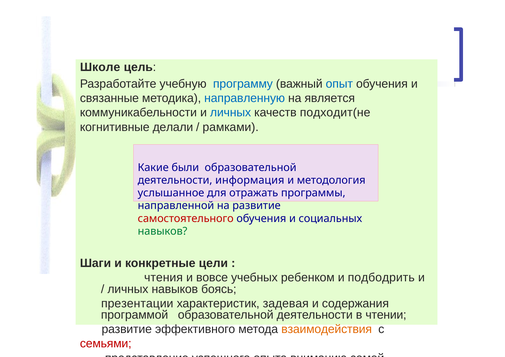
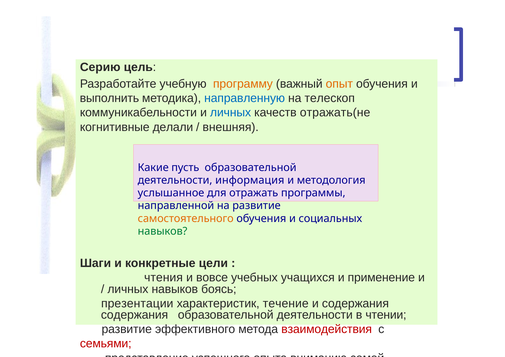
Школе: Школе -> Серию
программу colour: blue -> orange
опыт colour: blue -> orange
связанные: связанные -> выполнить
является: является -> телескоп
подходит(не: подходит(не -> отражать(не
рамками: рамками -> внешняя
были: были -> пусть
самостоятельного colour: red -> orange
ребенком: ребенком -> учащихся
подбодрить: подбодрить -> применение
задевая: задевая -> течение
программой at (135, 315): программой -> содержания
взаимодействия colour: orange -> red
